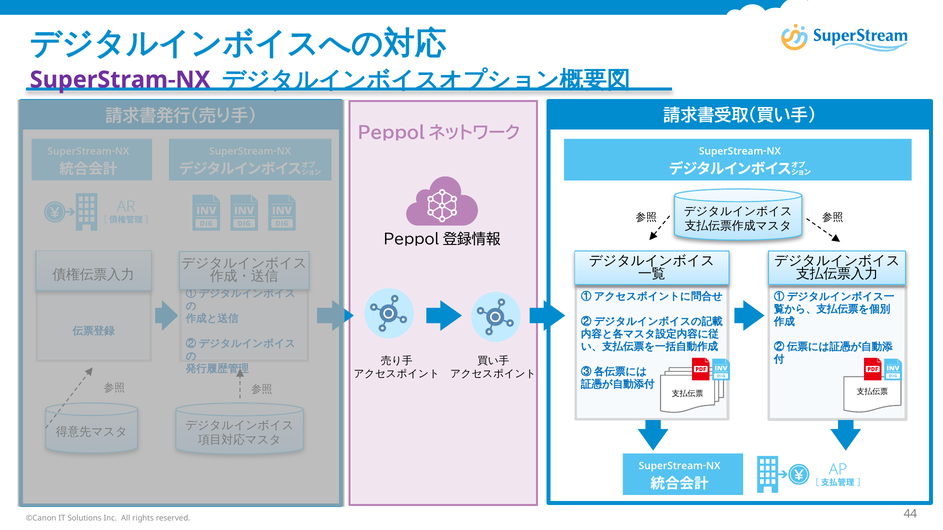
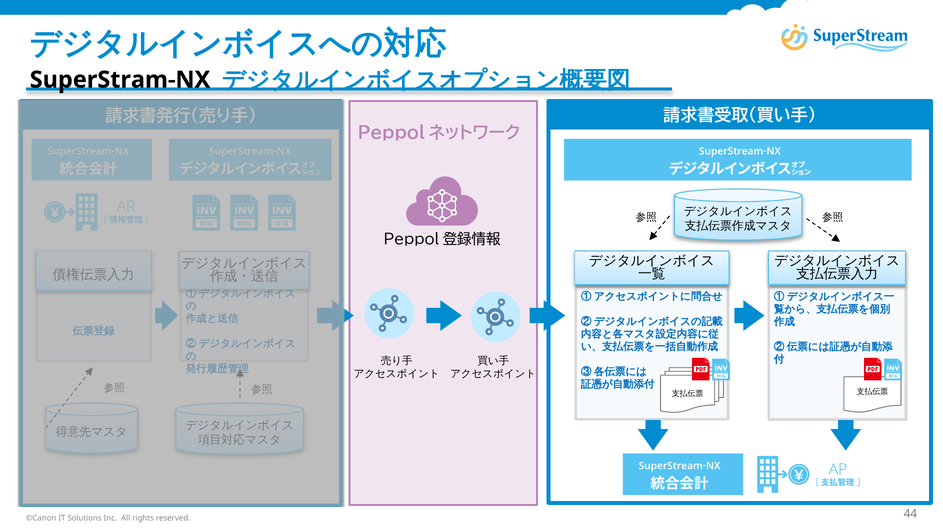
SuperStram-NX colour: purple -> black
